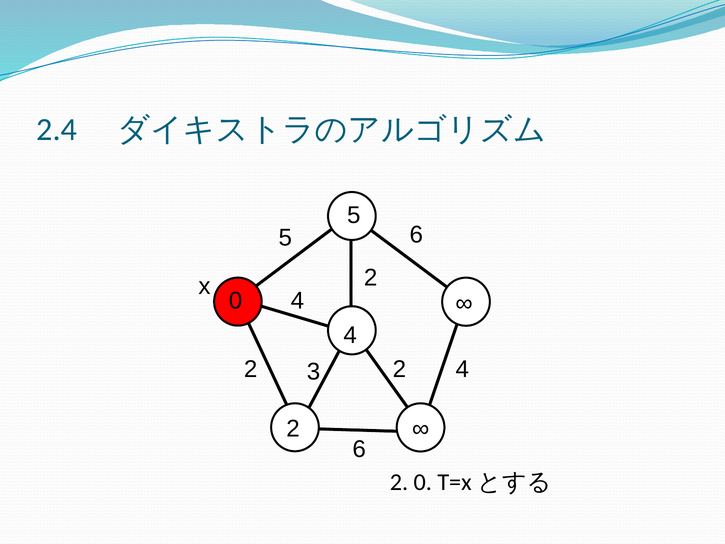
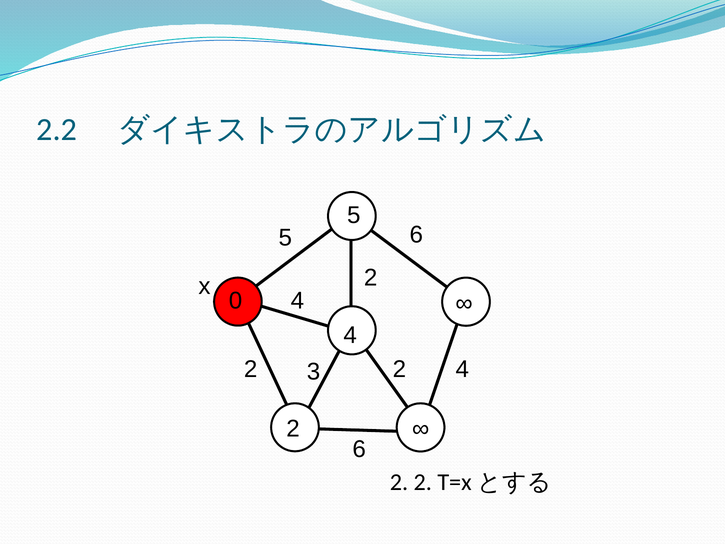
2.4: 2.4 -> 2.2
0 at (423, 482): 0 -> 2
